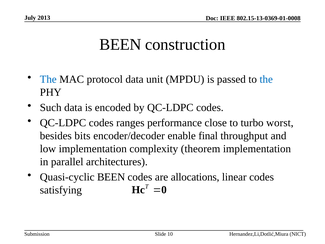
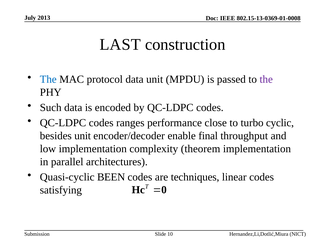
BEEN at (120, 44): BEEN -> LAST
the at (266, 79) colour: blue -> purple
worst: worst -> cyclic
besides bits: bits -> unit
allocations: allocations -> techniques
